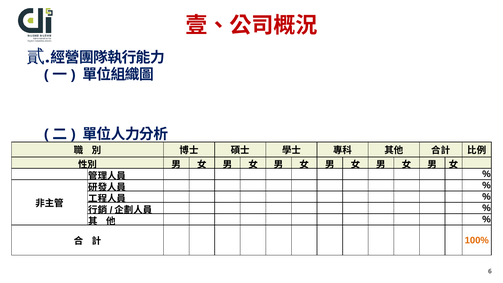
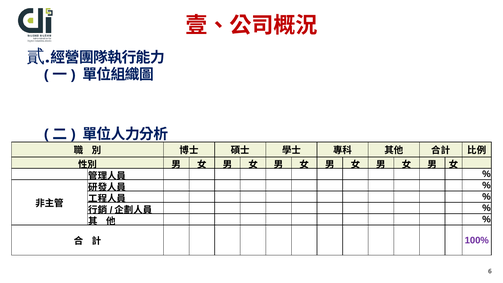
100% colour: orange -> purple
